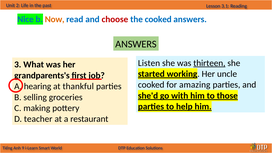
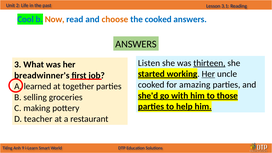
Nice: Nice -> Cool
choose colour: red -> orange
Her at (208, 74) underline: none -> present
grandparents's: grandparents's -> breadwinner's
hearing: hearing -> learned
thankful: thankful -> together
